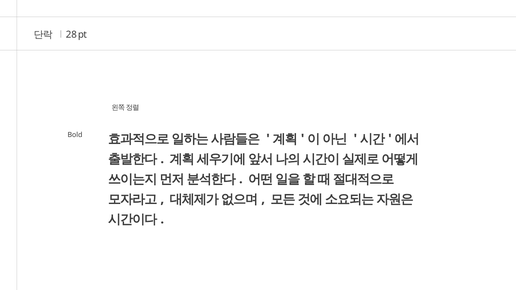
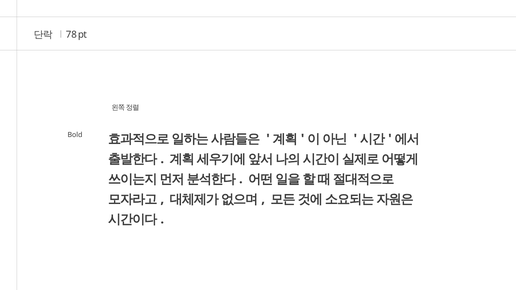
28: 28 -> 78
